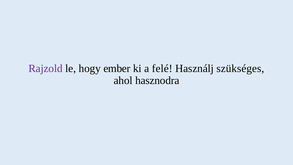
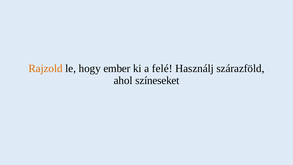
Rajzold colour: purple -> orange
szükséges: szükséges -> szárazföld
hasznodra: hasznodra -> színeseket
